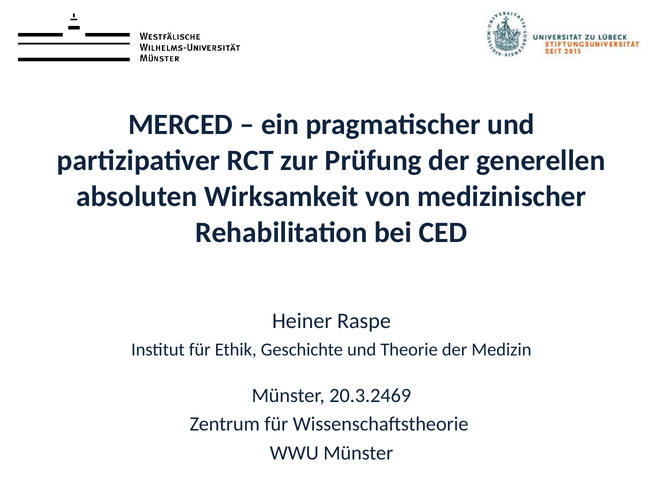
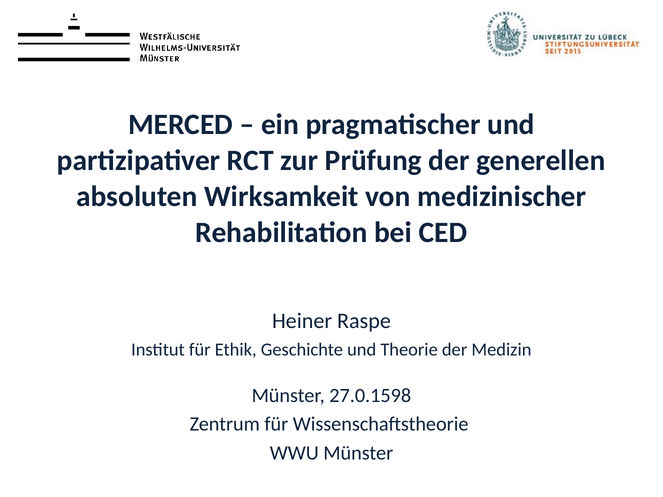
20.3.2469: 20.3.2469 -> 27.0.1598
